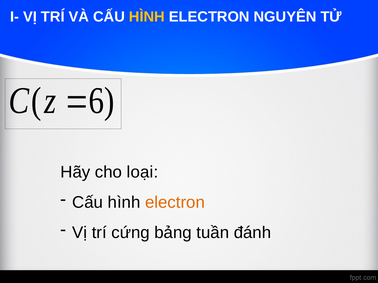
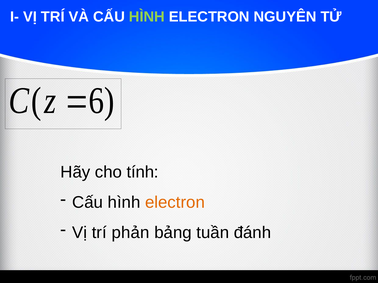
HÌNH at (147, 17) colour: yellow -> light green
loại: loại -> tính
cứng: cứng -> phản
